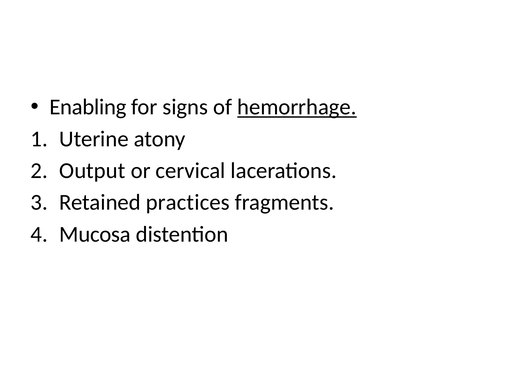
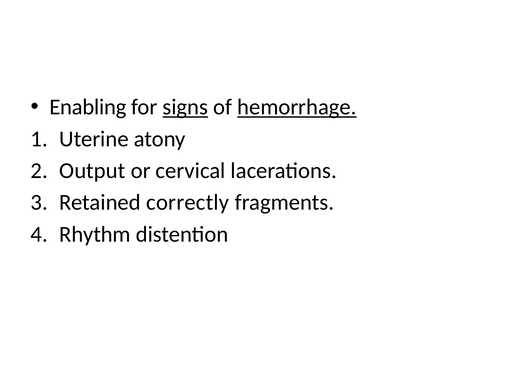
signs underline: none -> present
practices: practices -> correctly
Mucosa: Mucosa -> Rhythm
